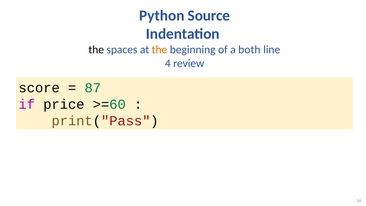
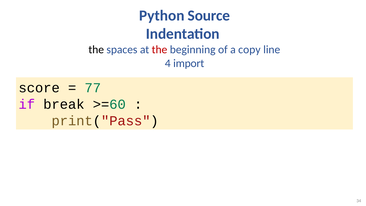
the at (160, 50) colour: orange -> red
both: both -> copy
review: review -> import
87: 87 -> 77
price: price -> break
